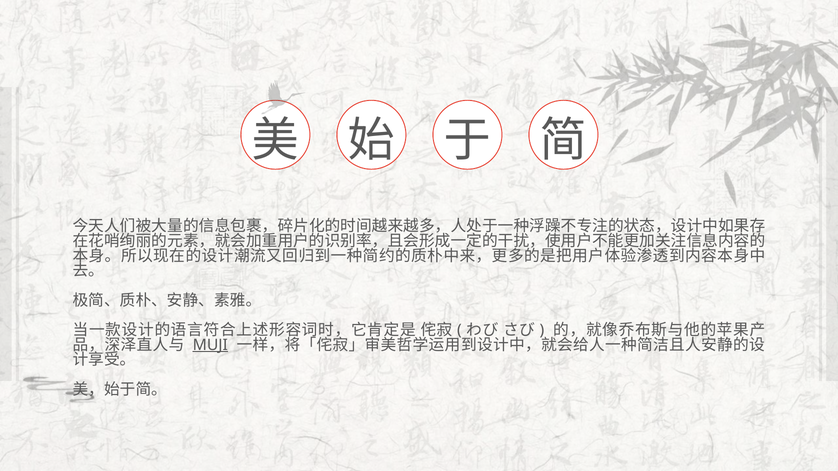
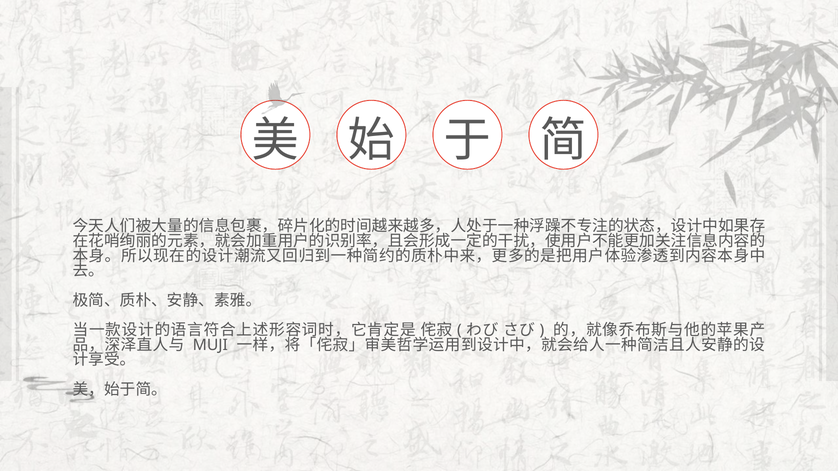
MUJI underline: present -> none
